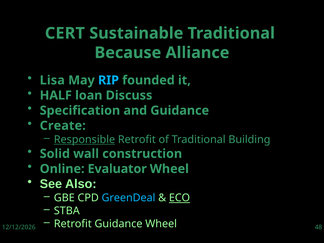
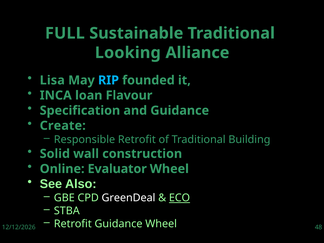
CERT: CERT -> FULL
Because: Because -> Looking
HALF: HALF -> INCA
Discuss: Discuss -> Flavour
Responsible underline: present -> none
GreenDeal colour: light blue -> white
